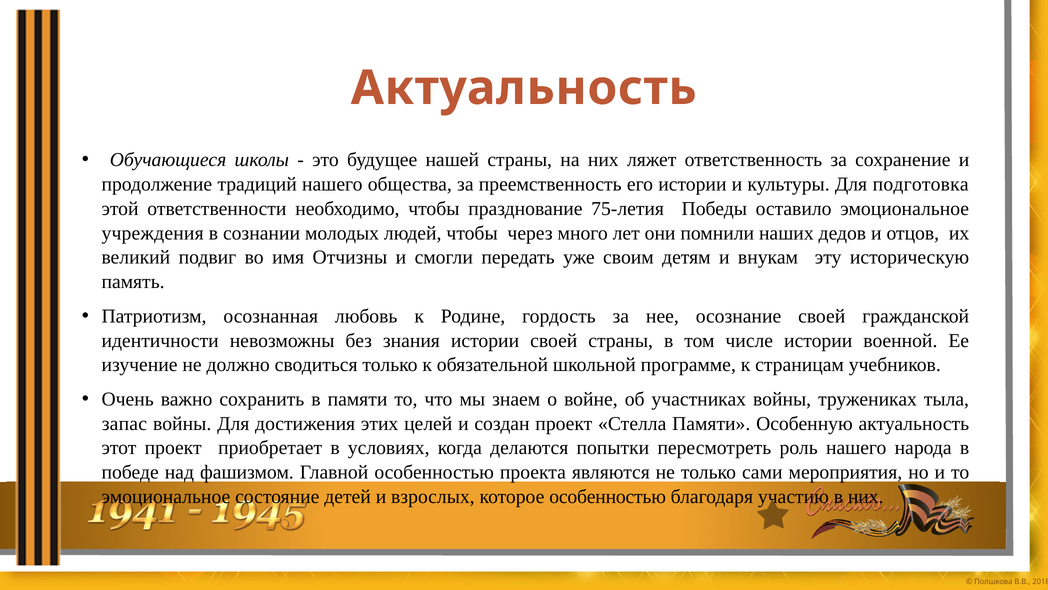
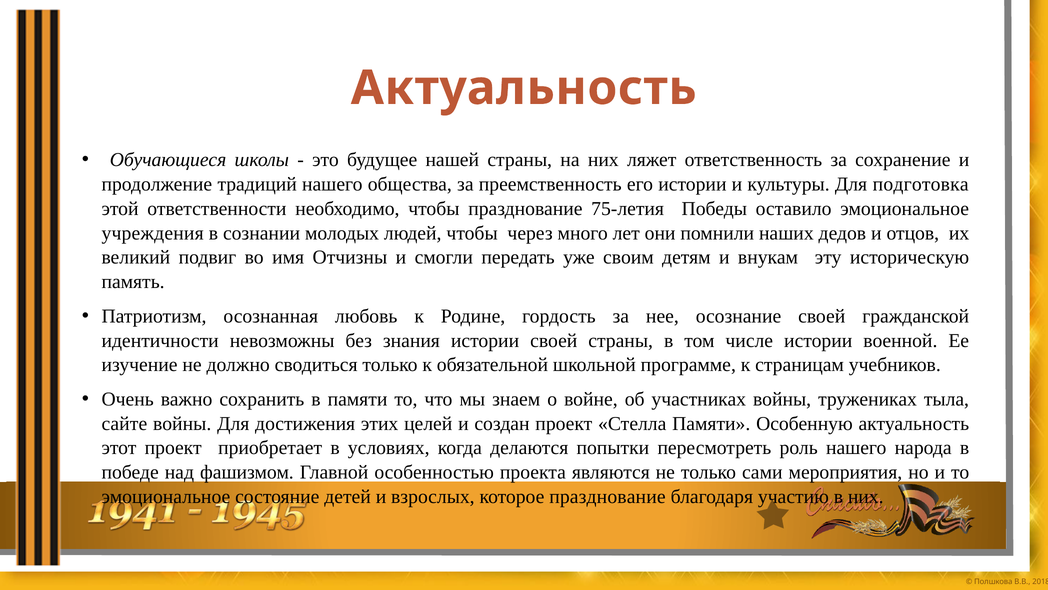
запас: запас -> сайте
которое особенностью: особенностью -> празднование
